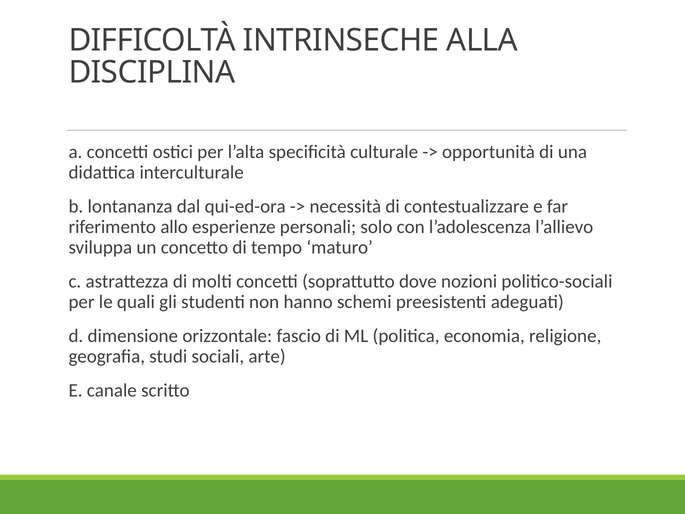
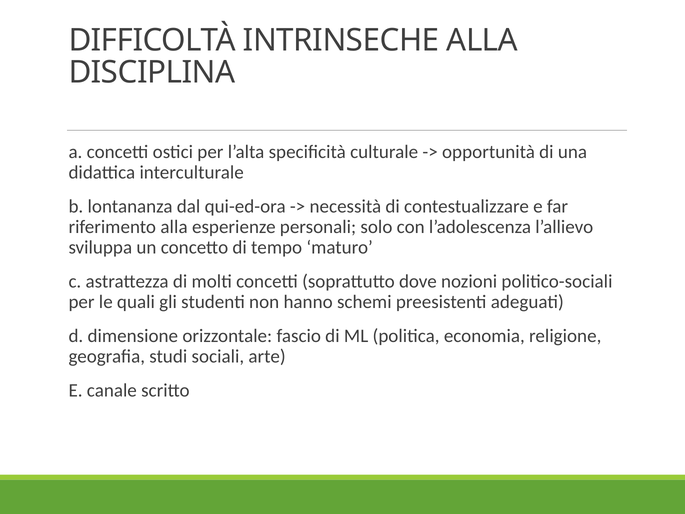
riferimento allo: allo -> alla
